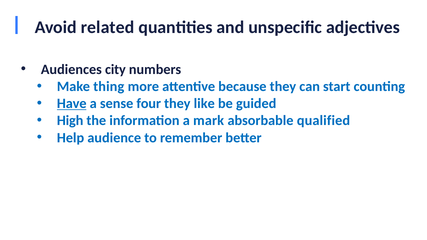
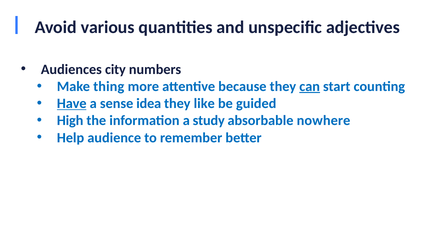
related: related -> various
can underline: none -> present
four: four -> idea
mark: mark -> study
qualified: qualified -> nowhere
